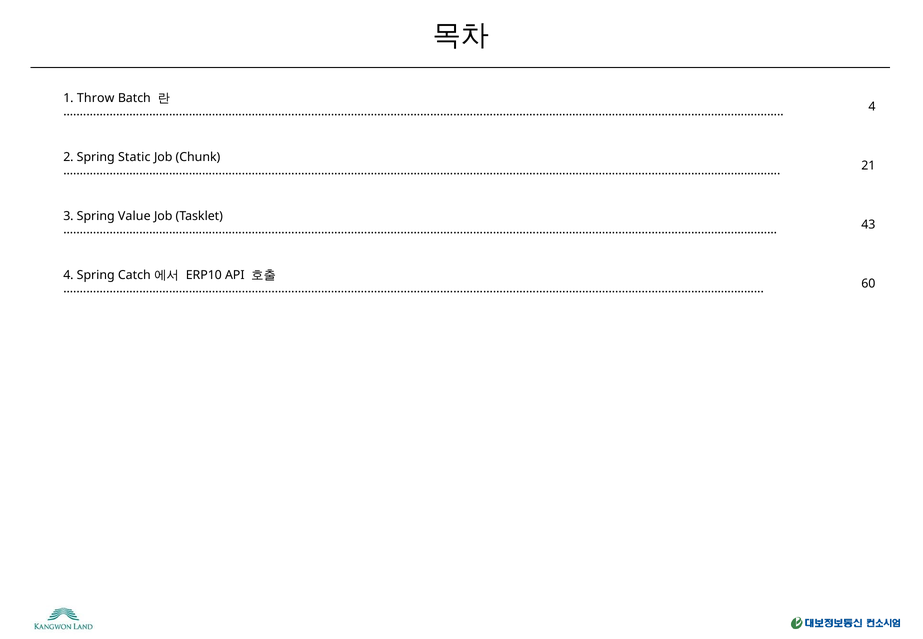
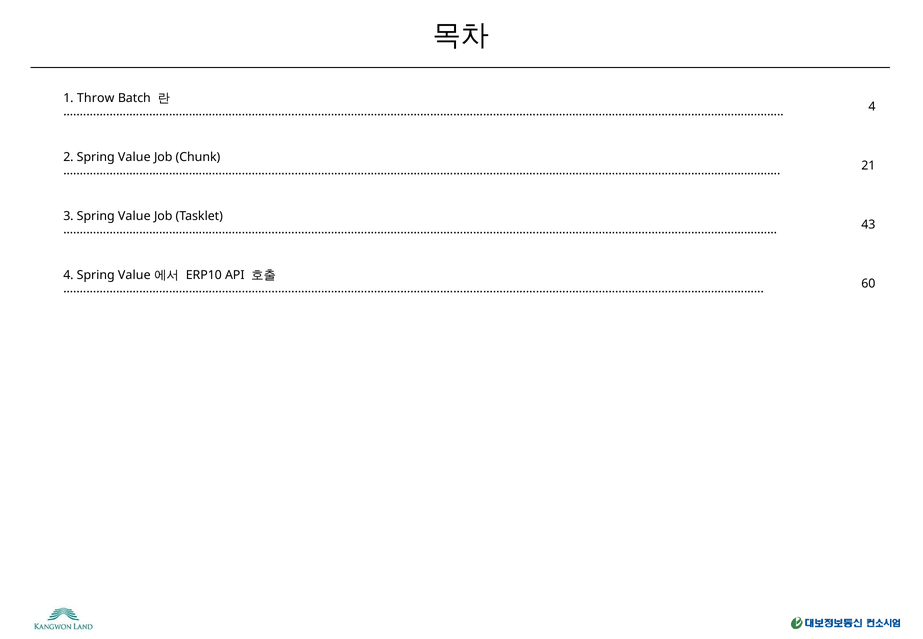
2 Spring Static: Static -> Value
4 Spring Catch: Catch -> Value
